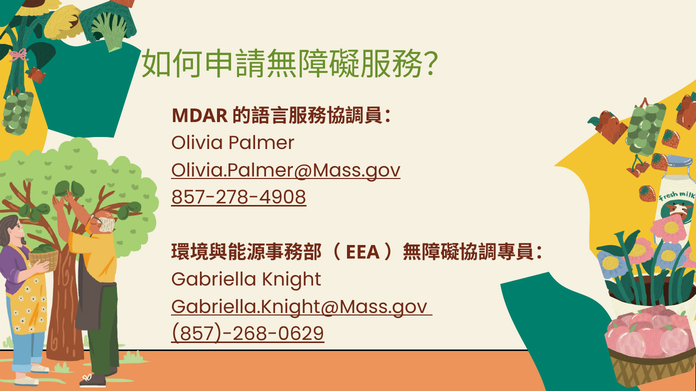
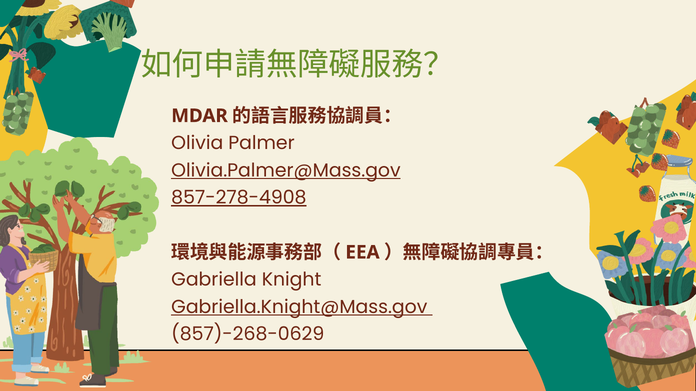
857)-268-0629 underline: present -> none
